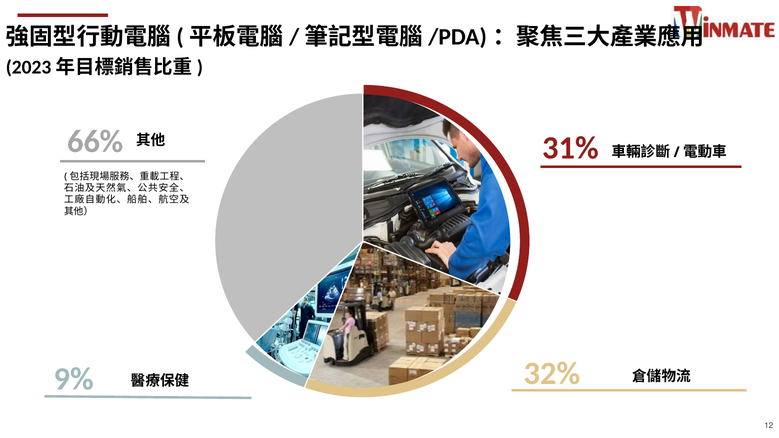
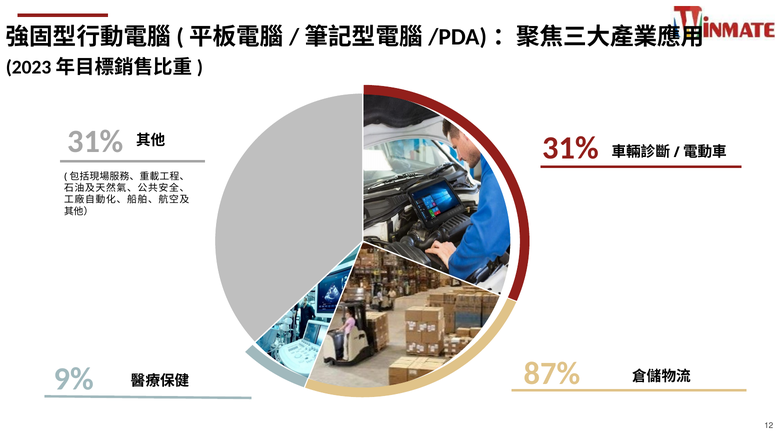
66% at (95, 141): 66% -> 31%
32%: 32% -> 87%
